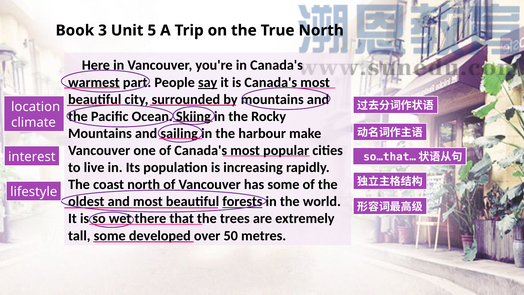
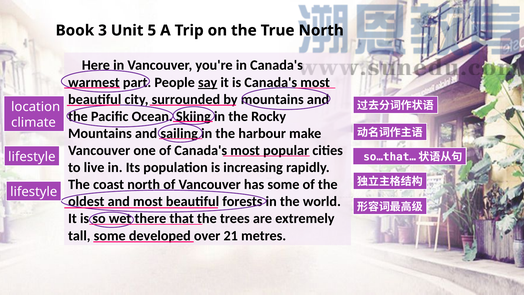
interest at (32, 157): interest -> lifestyle
forests underline: present -> none
50: 50 -> 21
